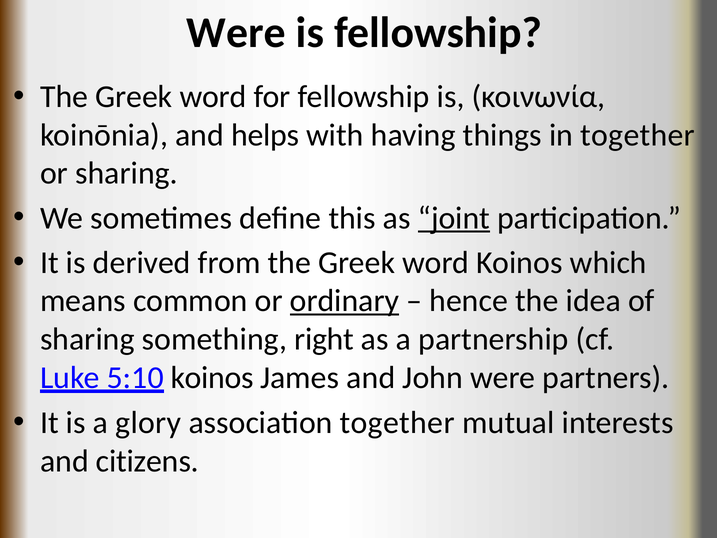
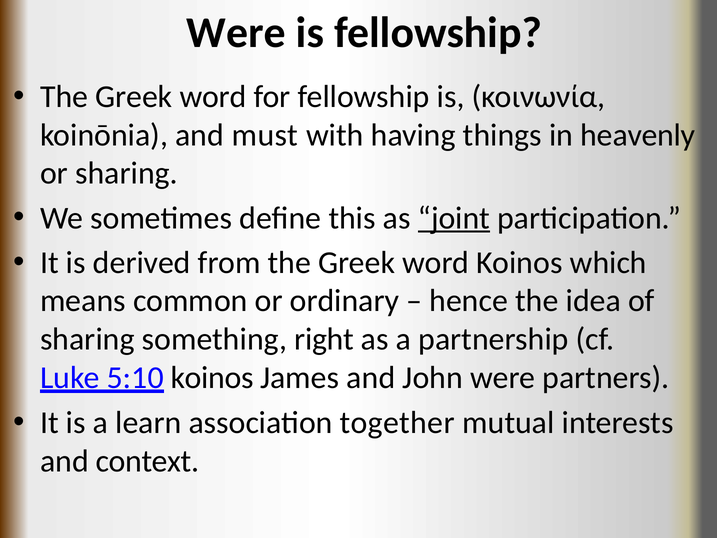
helps: helps -> must
in together: together -> heavenly
ordinary underline: present -> none
glory: glory -> learn
citizens: citizens -> context
